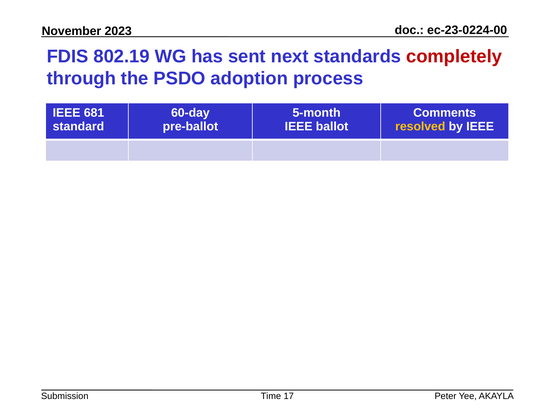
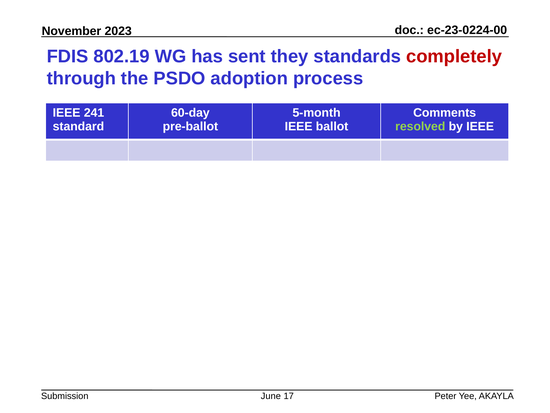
next: next -> they
681: 681 -> 241
resolved colour: yellow -> light green
Time: Time -> June
